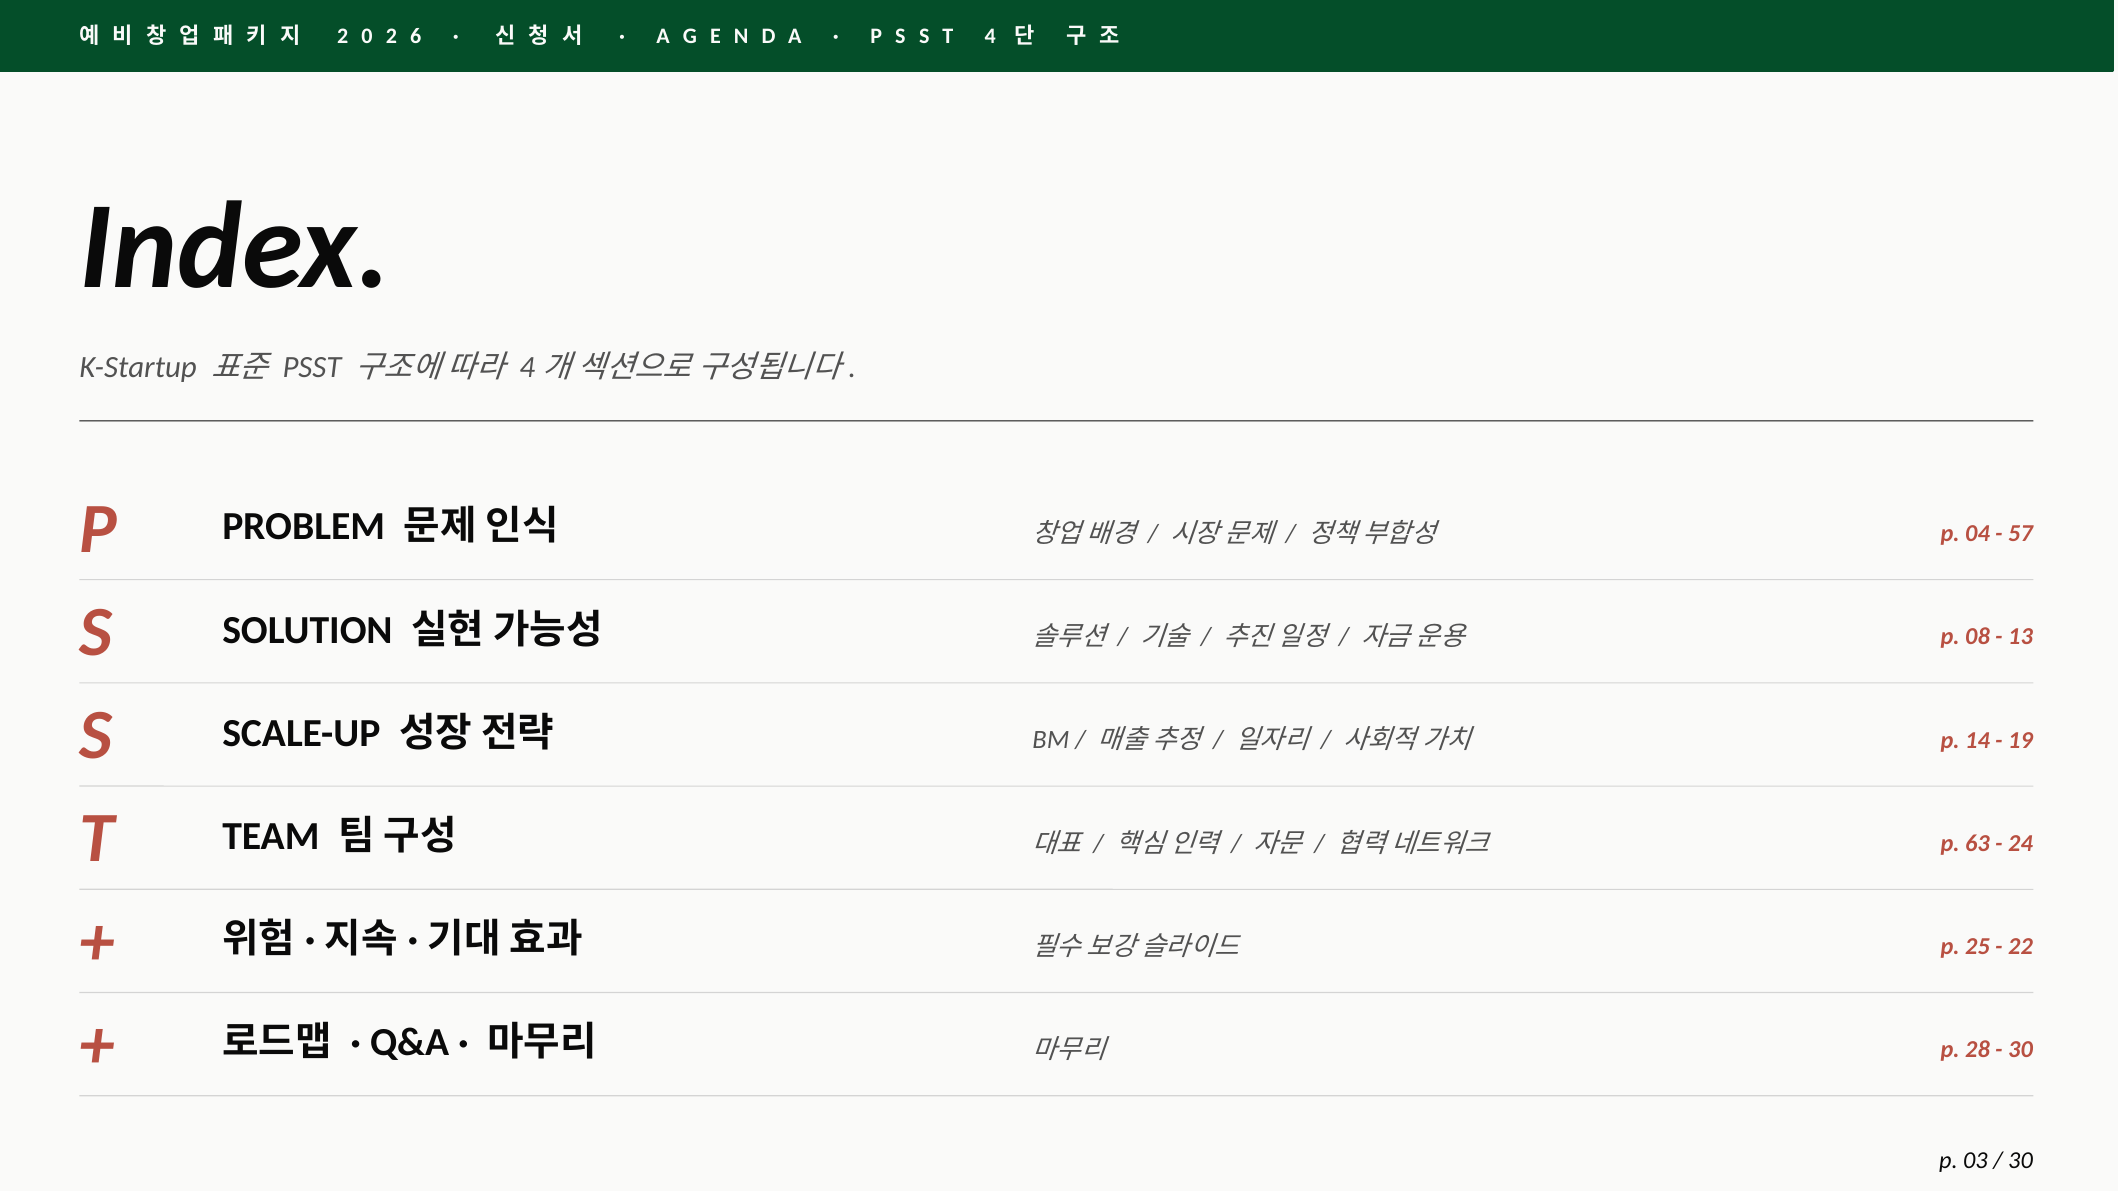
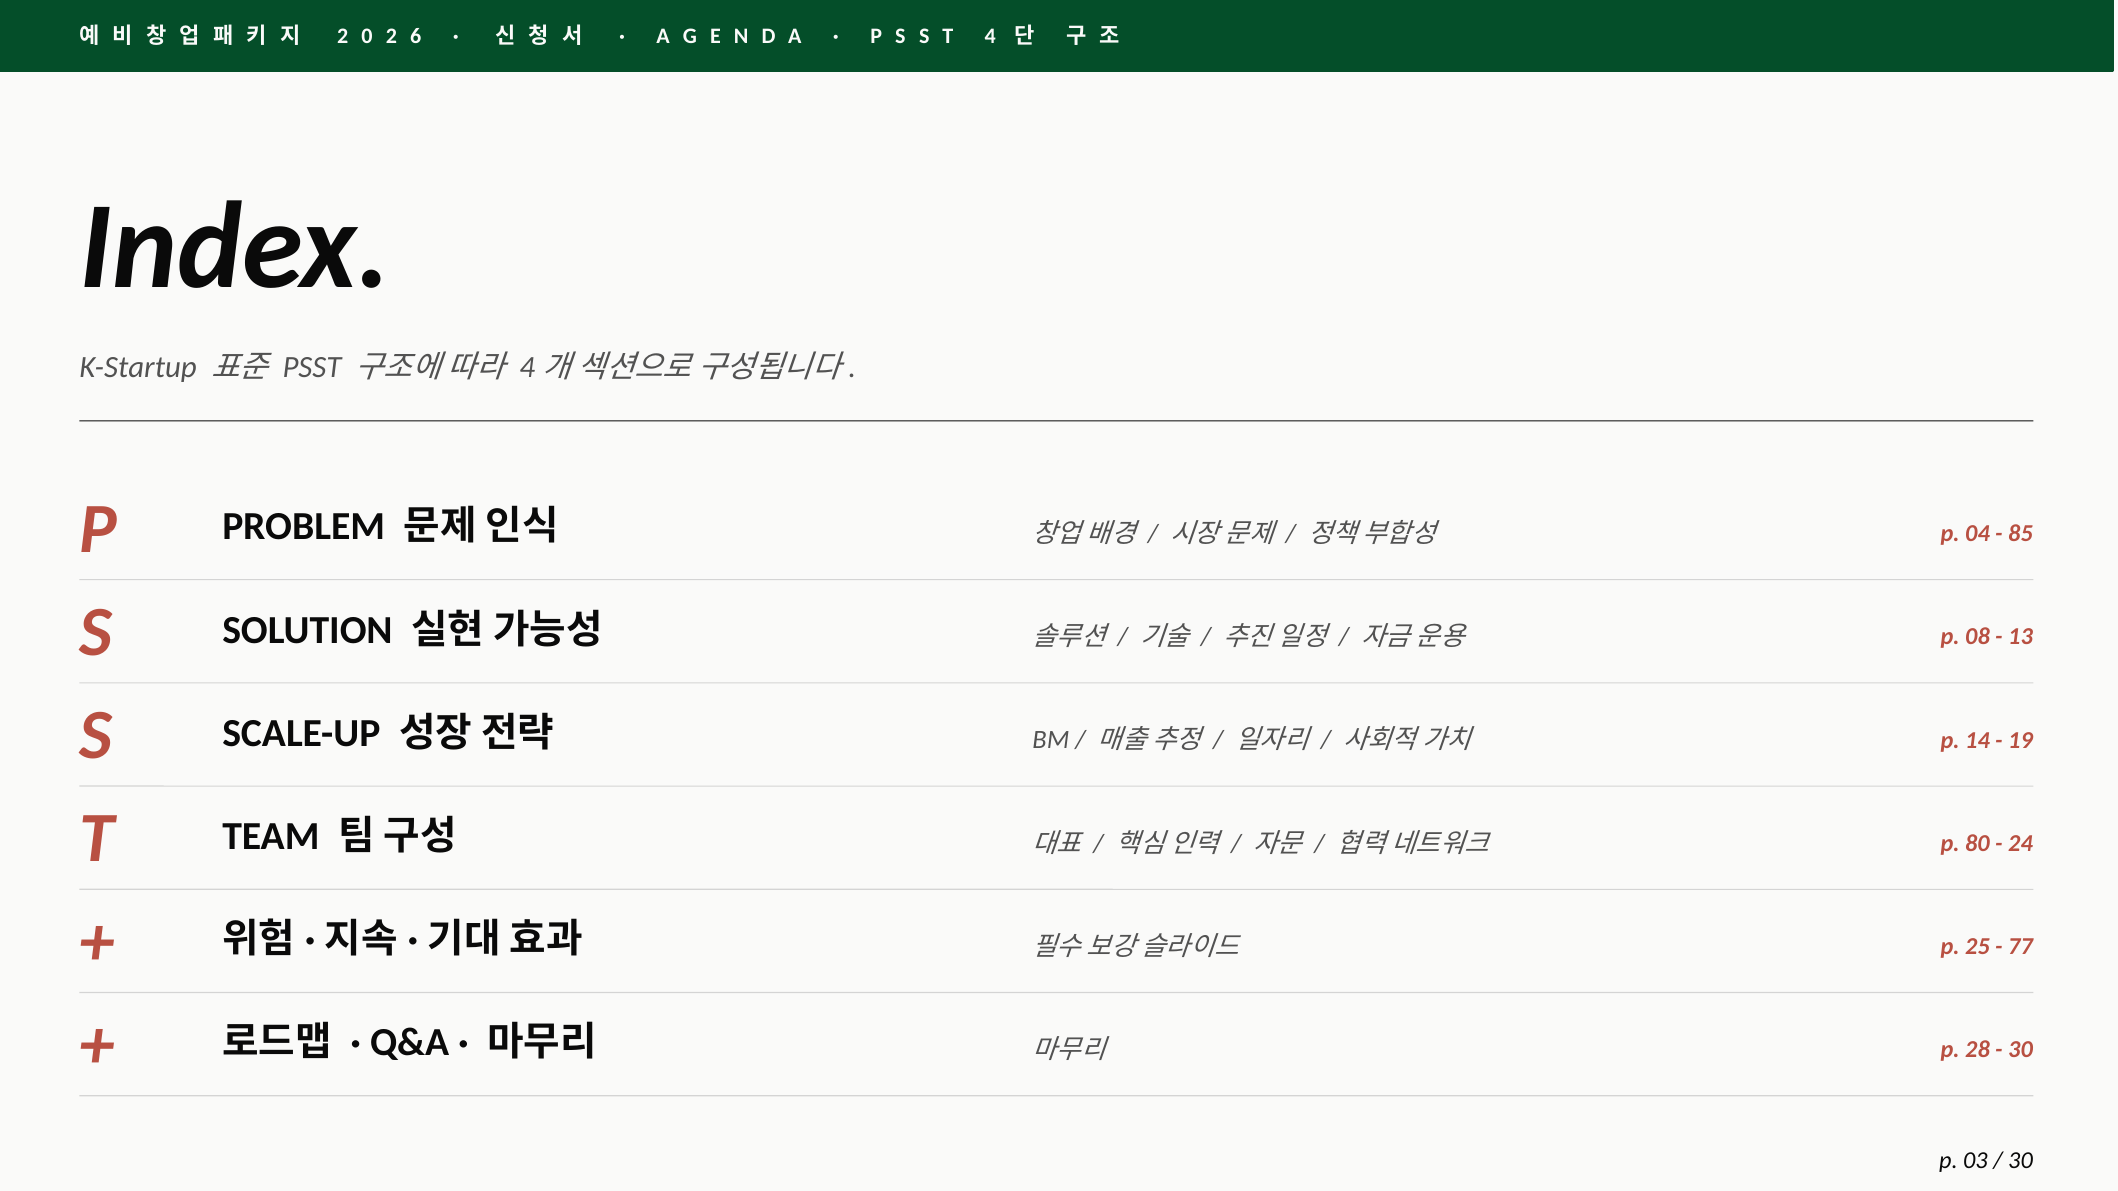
57: 57 -> 85
63: 63 -> 80
22: 22 -> 77
